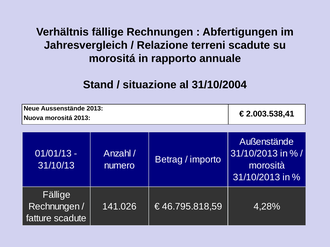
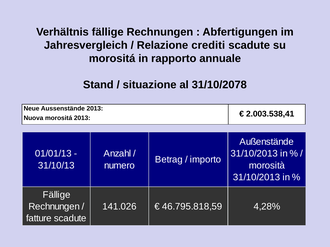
terreni: terreni -> crediti
31/10/2004: 31/10/2004 -> 31/10/2078
